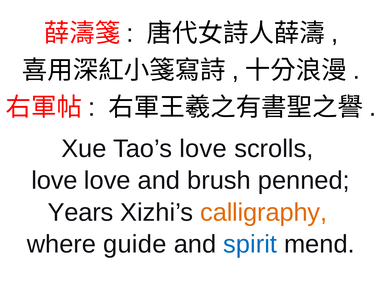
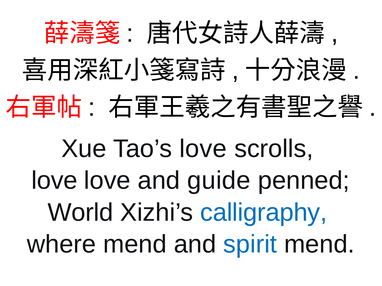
brush: brush -> guide
Years: Years -> World
calligraphy colour: orange -> blue
where guide: guide -> mend
